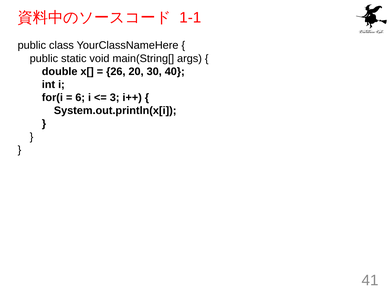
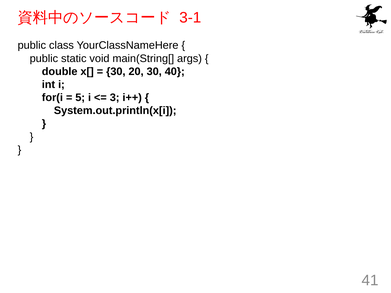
1-1: 1-1 -> 3-1
26 at (116, 72): 26 -> 30
6: 6 -> 5
